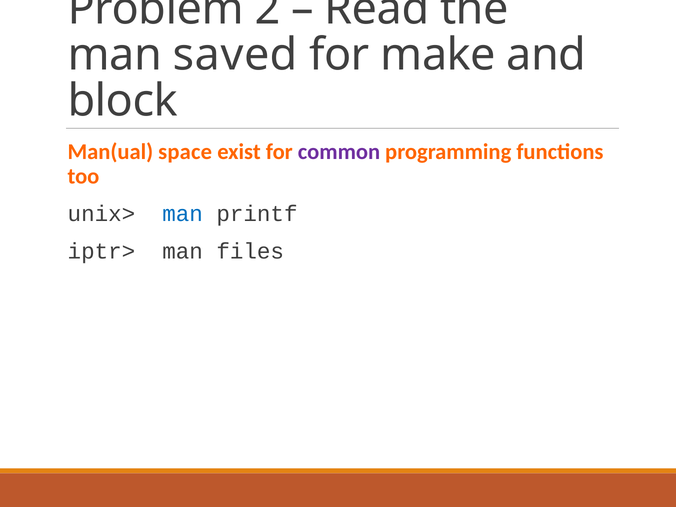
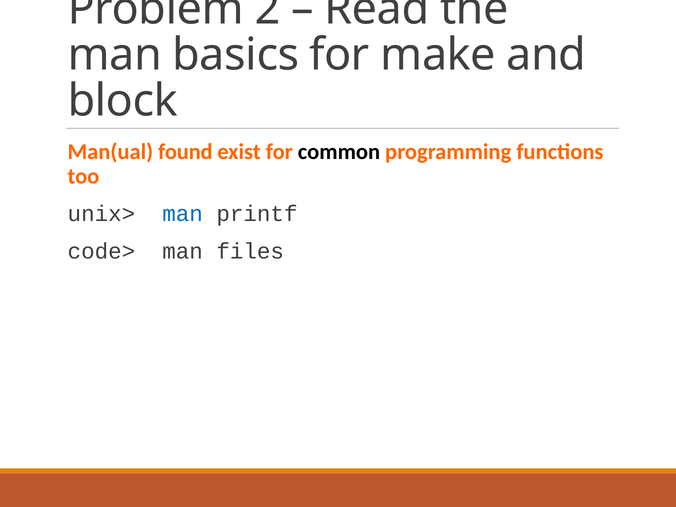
saved: saved -> basics
space: space -> found
common colour: purple -> black
iptr>: iptr> -> code>
